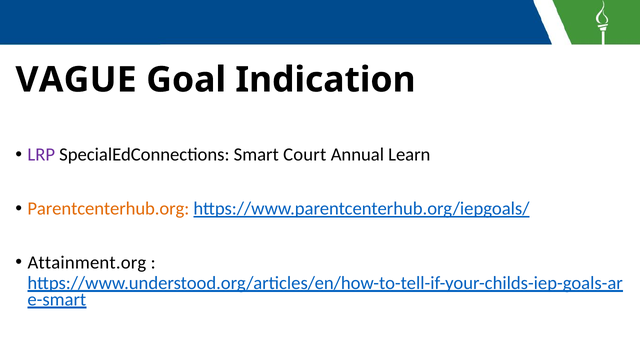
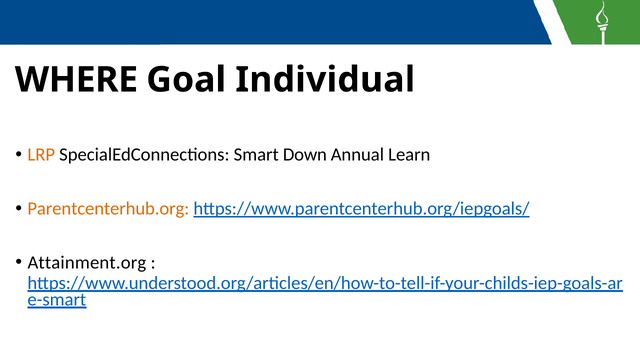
VAGUE: VAGUE -> WHERE
Indication: Indication -> Individual
LRP colour: purple -> orange
Court: Court -> Down
